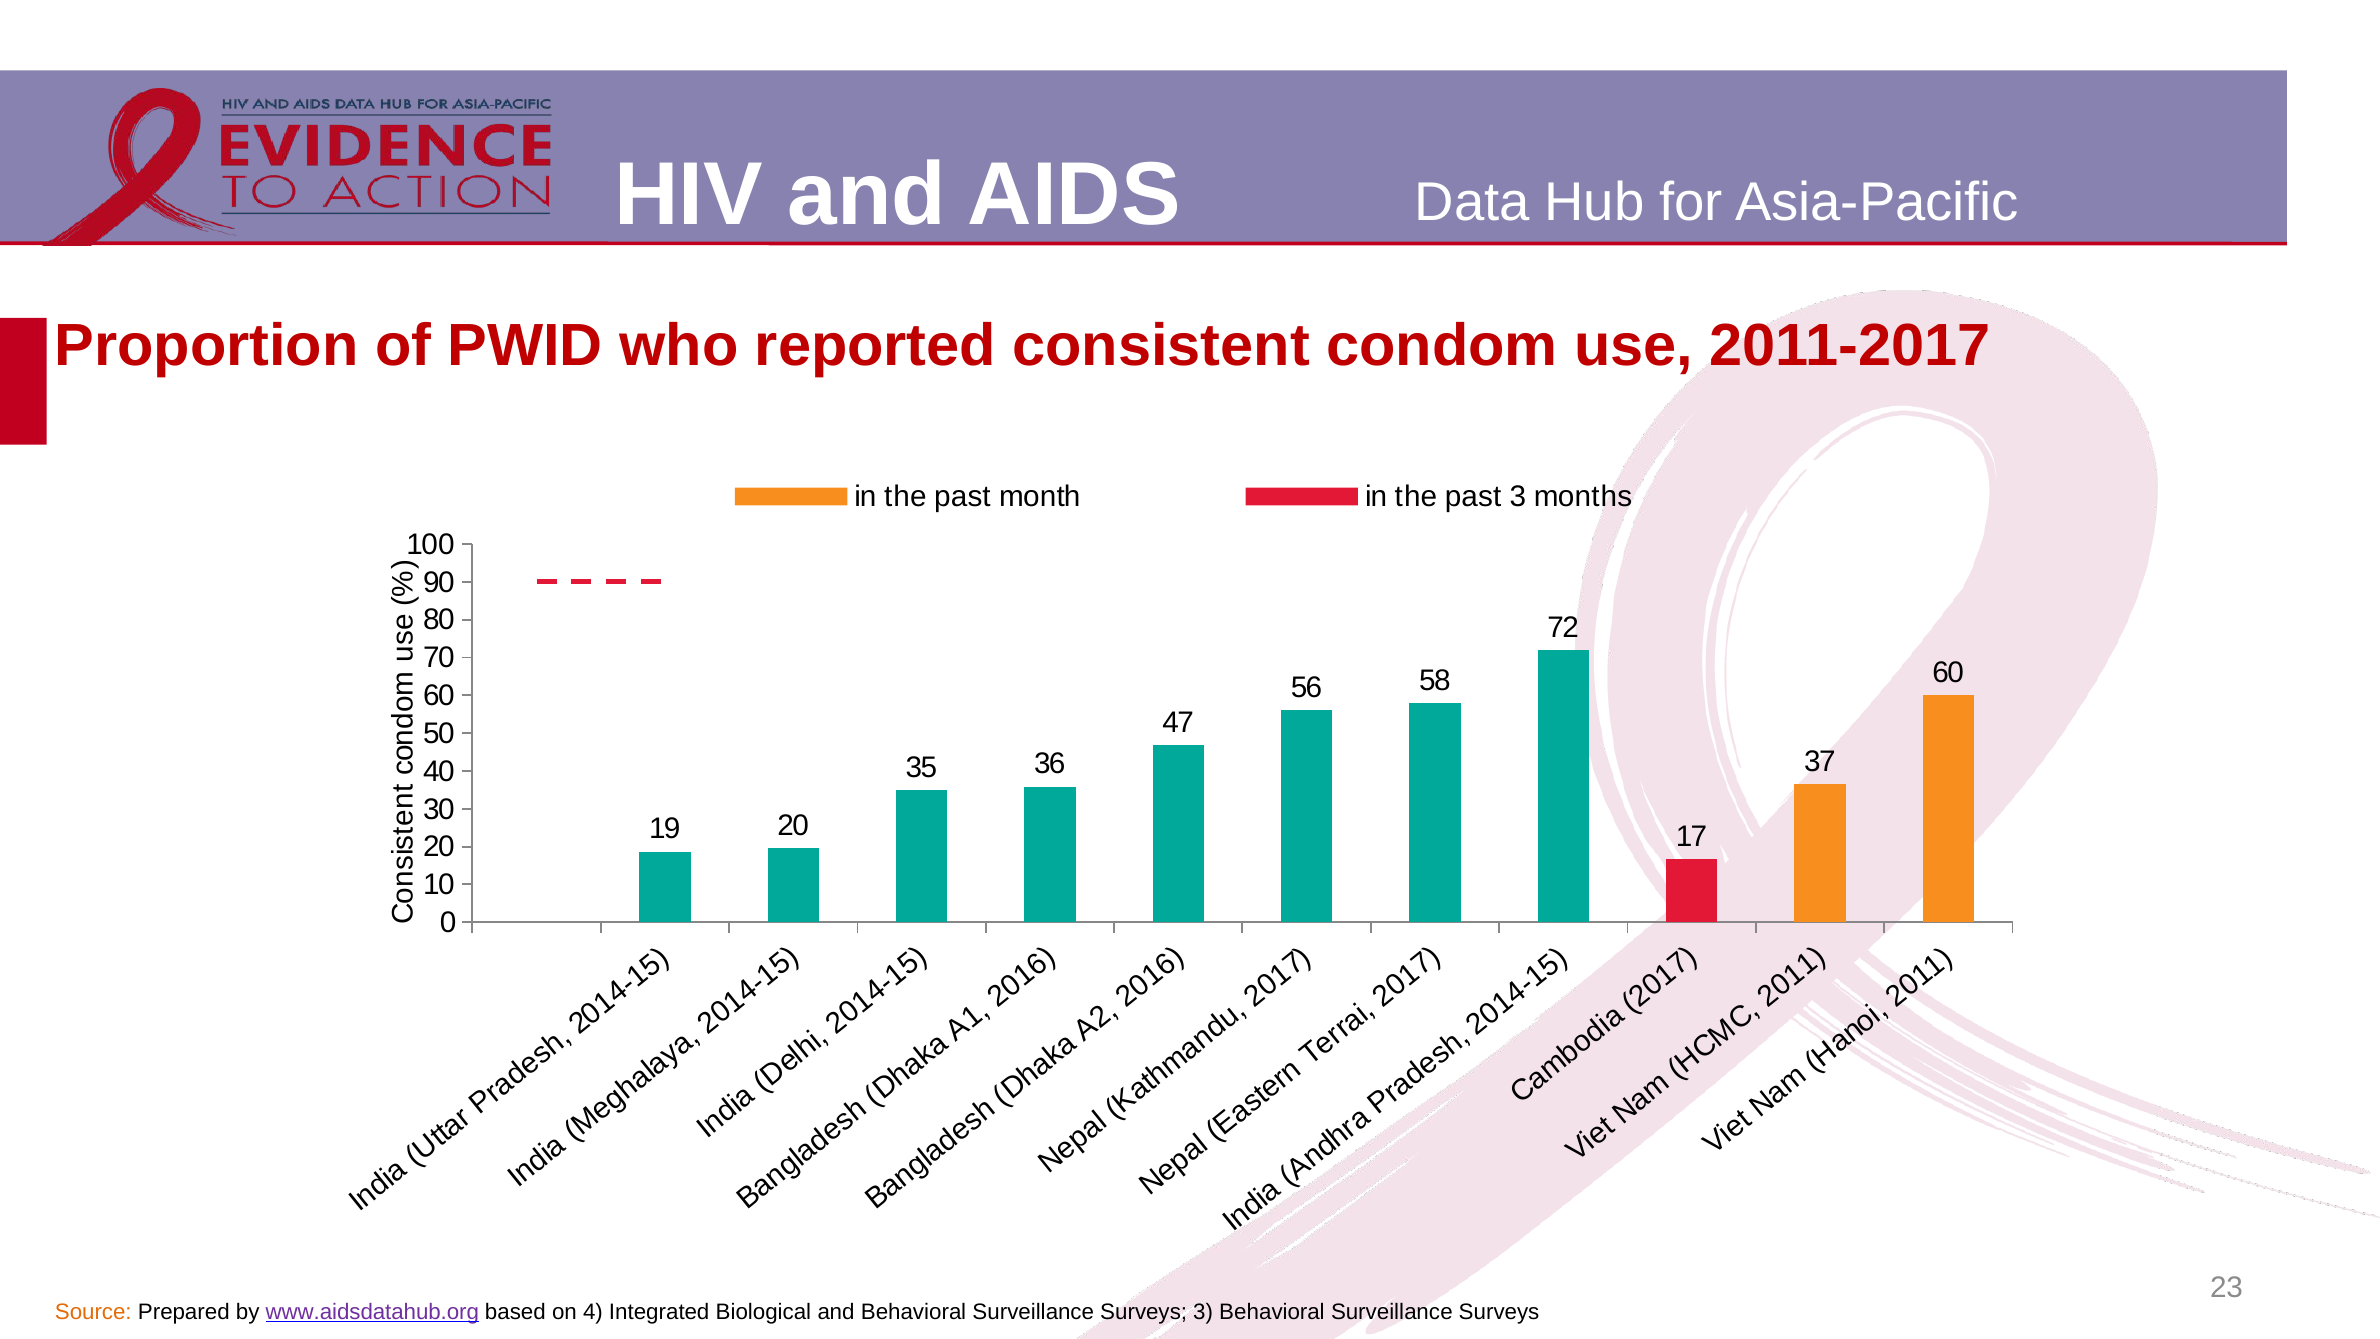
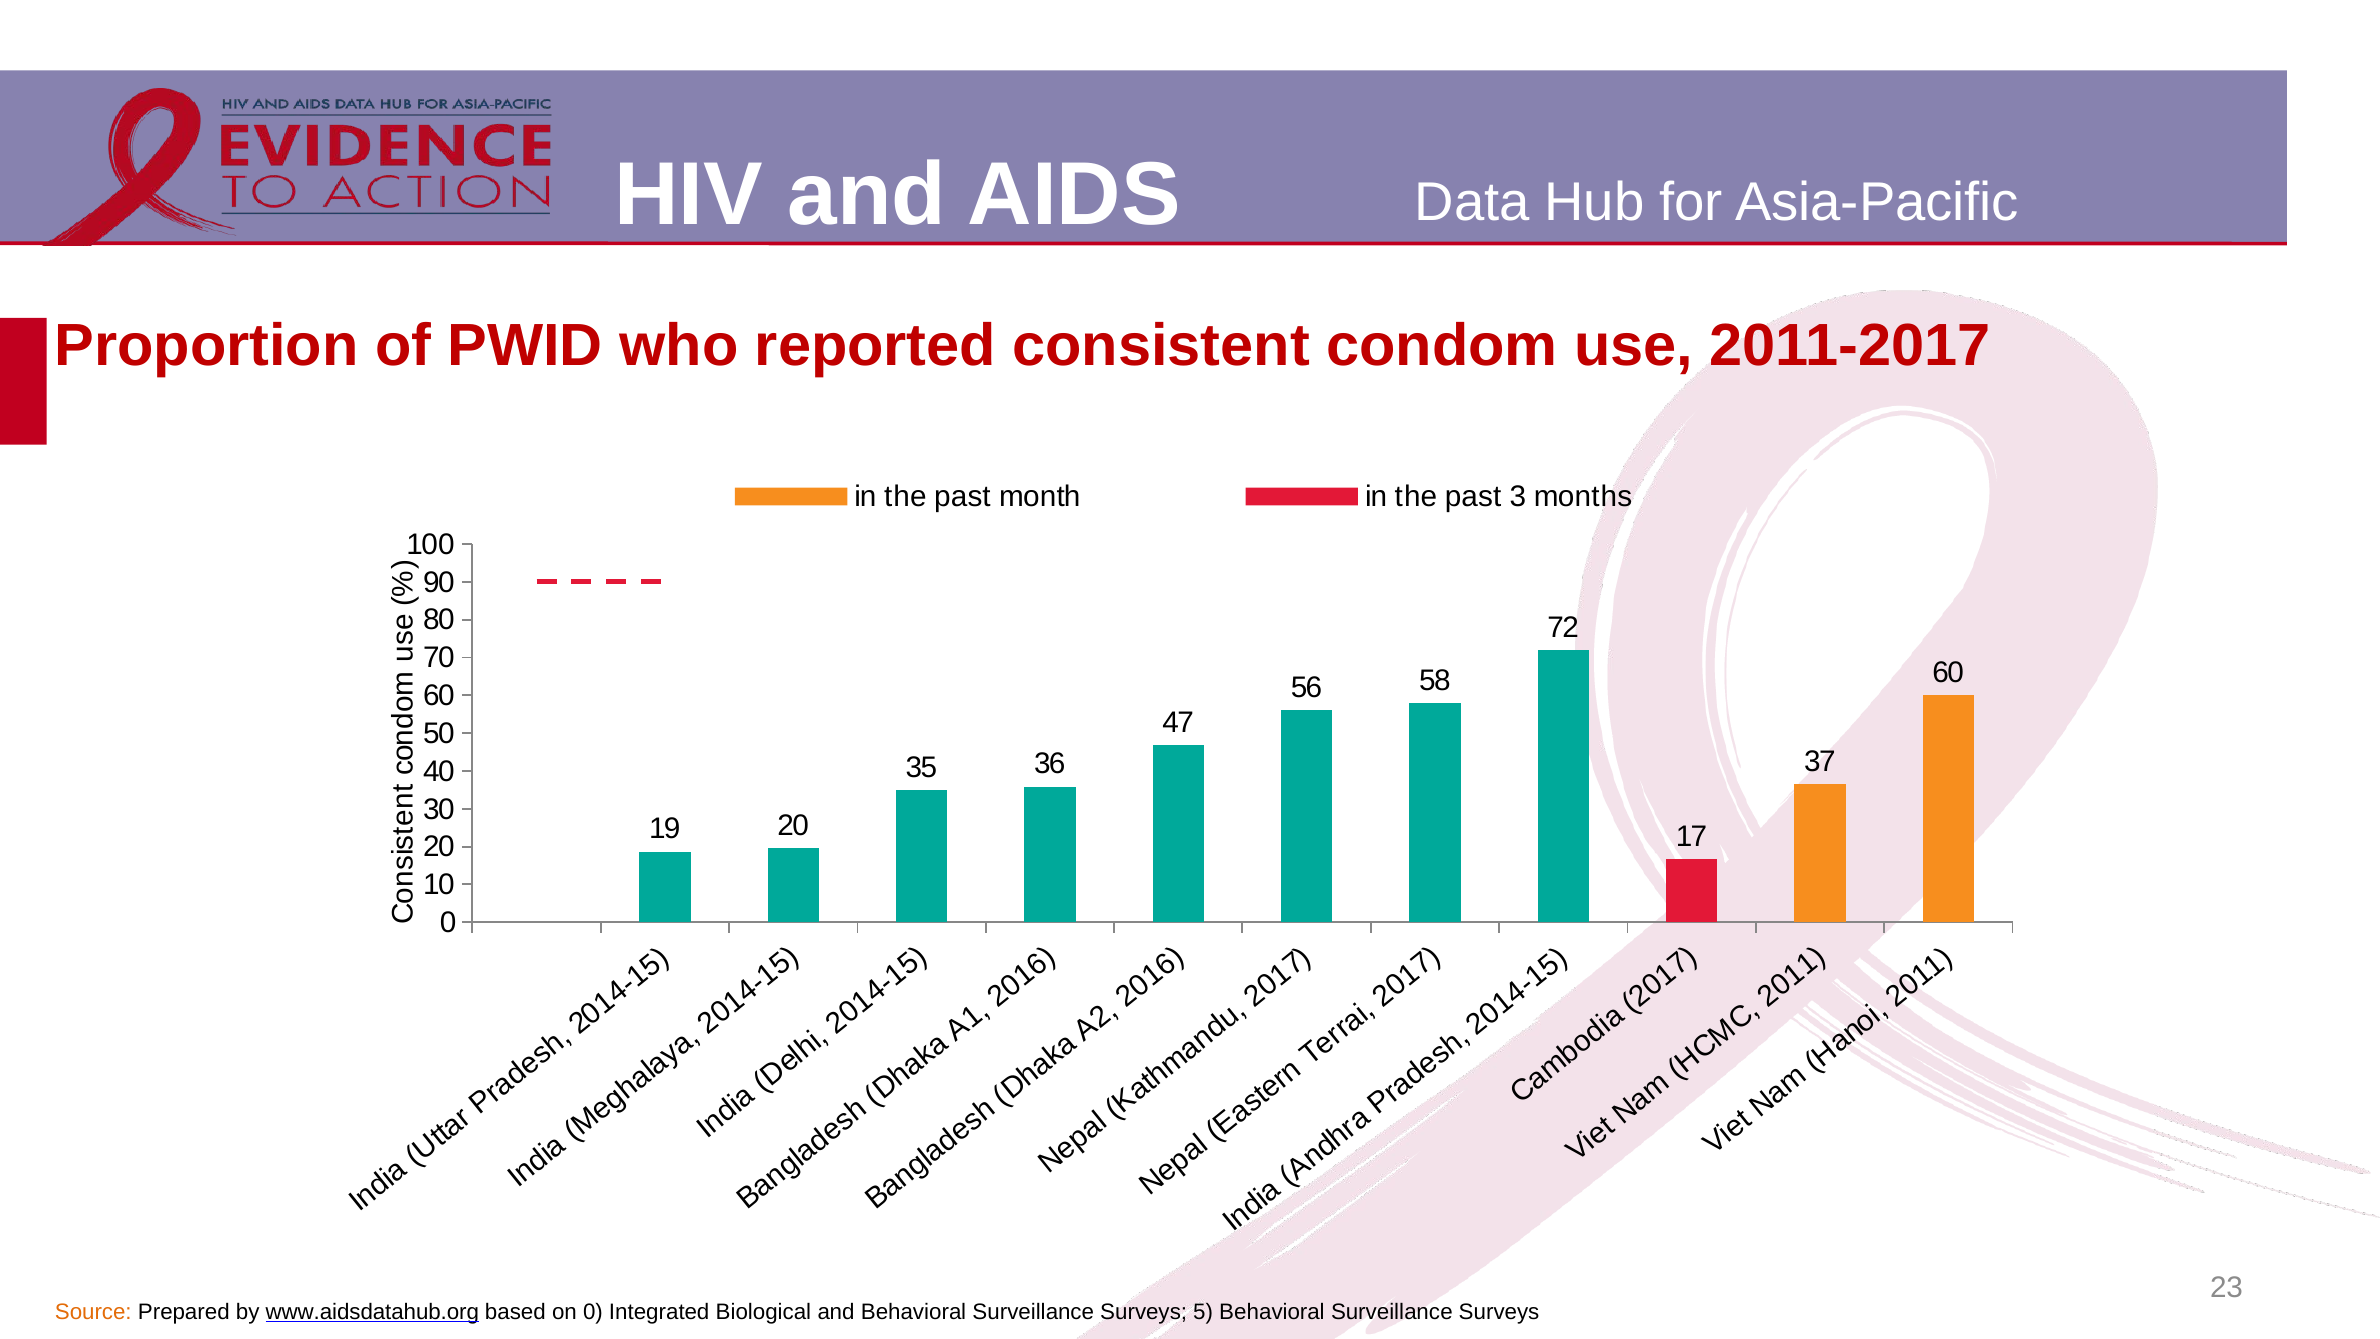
www.aidsdatahub.org colour: purple -> black
on 4: 4 -> 0
Surveys 3: 3 -> 5
